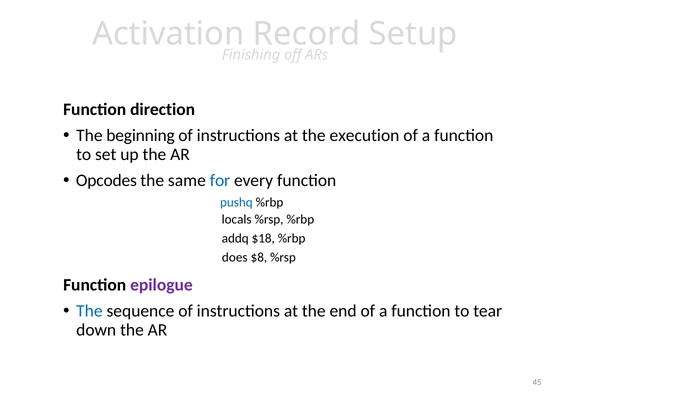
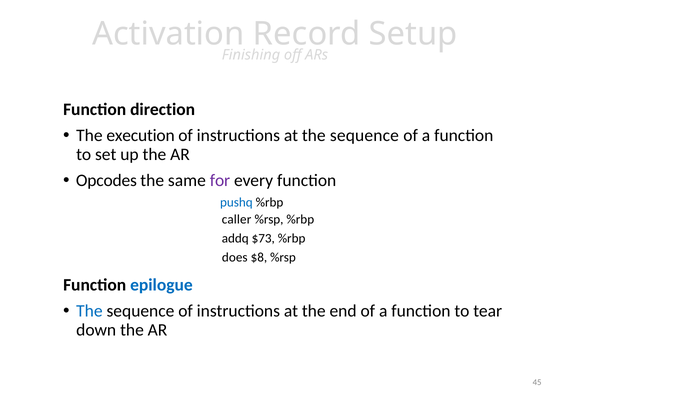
beginning: beginning -> execution
at the execution: execution -> sequence
for colour: blue -> purple
locals: locals -> caller
$18: $18 -> $73
epilogue colour: purple -> blue
